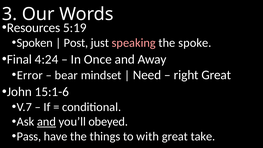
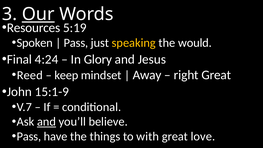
Our at (38, 14) underline: none -> present
Post at (76, 43): Post -> Pass
speaking colour: pink -> yellow
spoke: spoke -> would
Once: Once -> Glory
Away: Away -> Jesus
Error: Error -> Reed
bear: bear -> keep
Need: Need -> Away
15:1-6: 15:1-6 -> 15:1-9
obeyed: obeyed -> believe
take: take -> love
